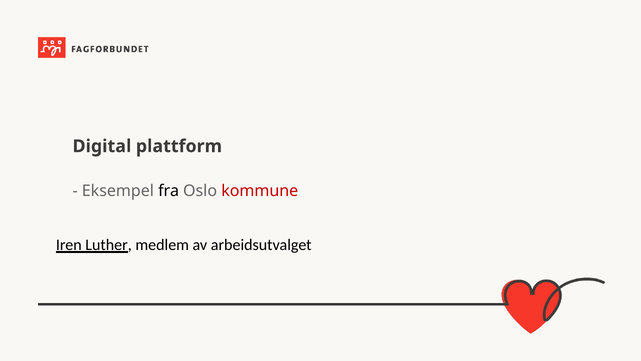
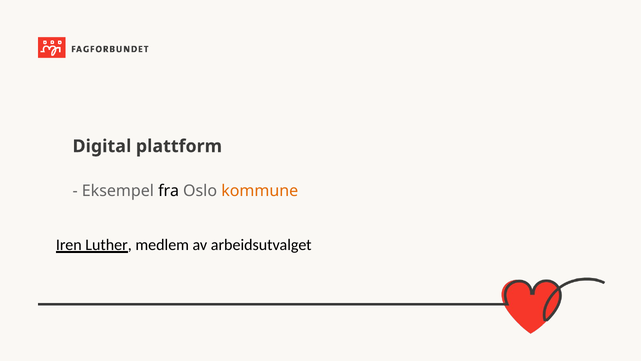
kommune colour: red -> orange
